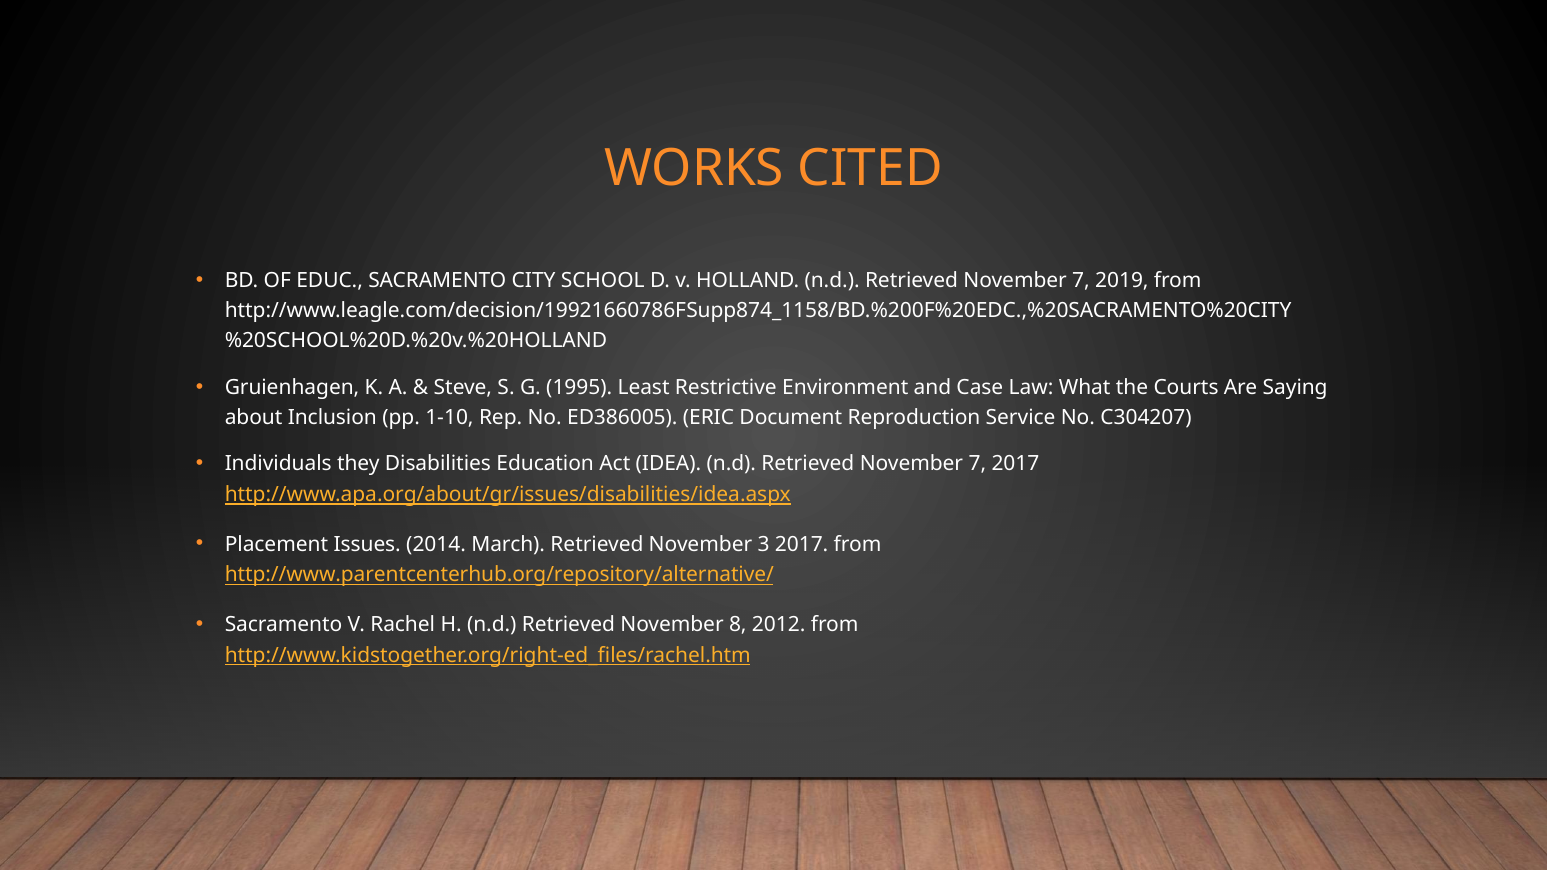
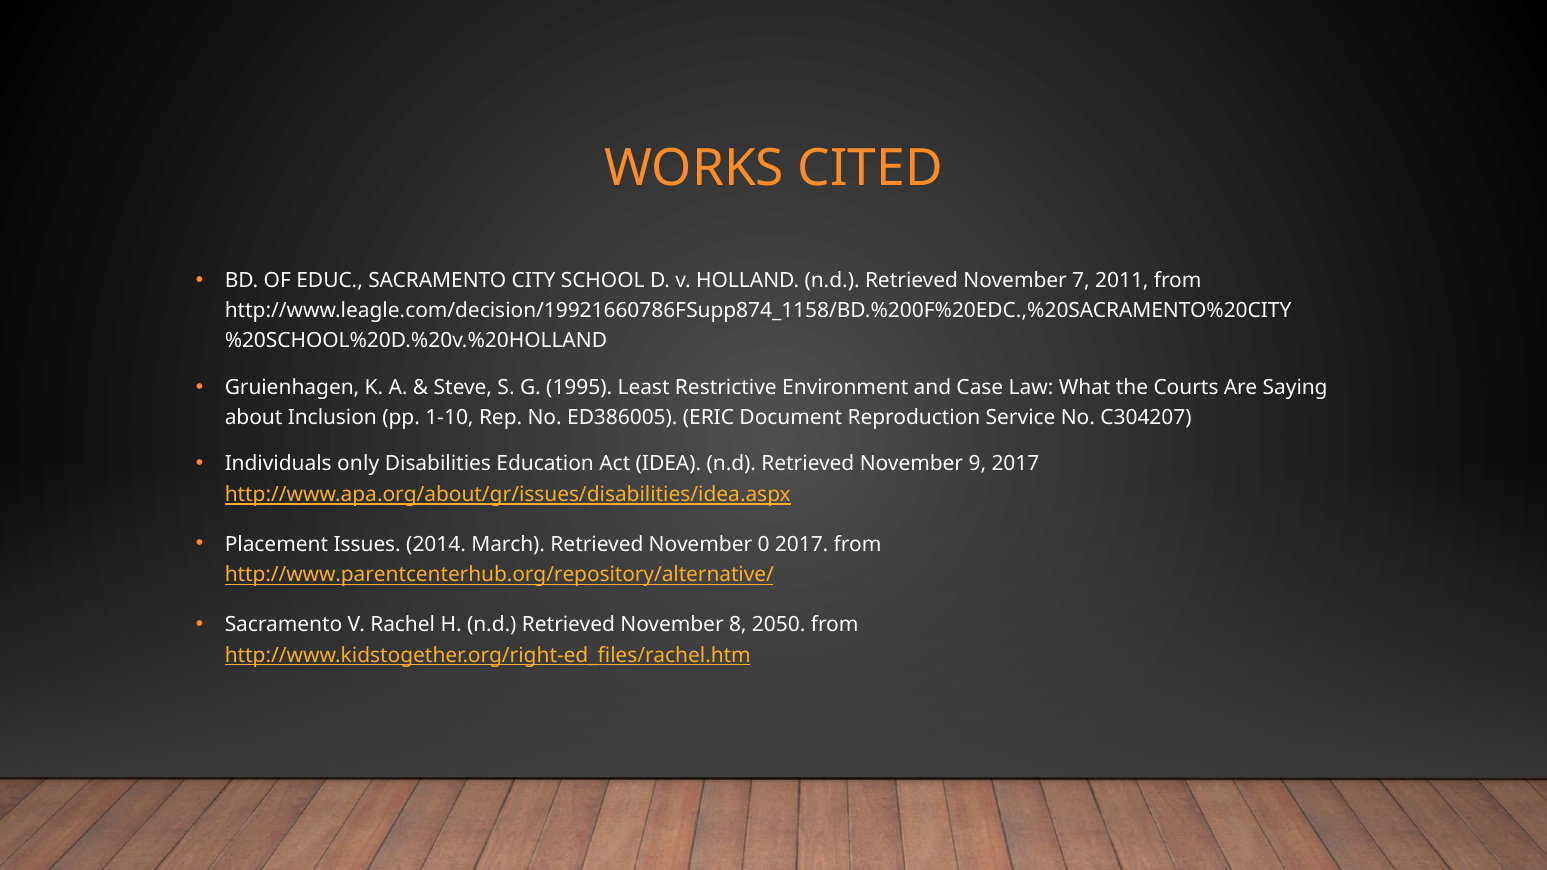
2019: 2019 -> 2011
they: they -> only
7 at (977, 464): 7 -> 9
3: 3 -> 0
2012: 2012 -> 2050
